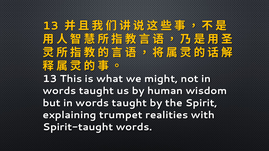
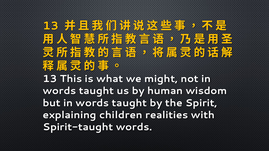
trumpet: trumpet -> children
